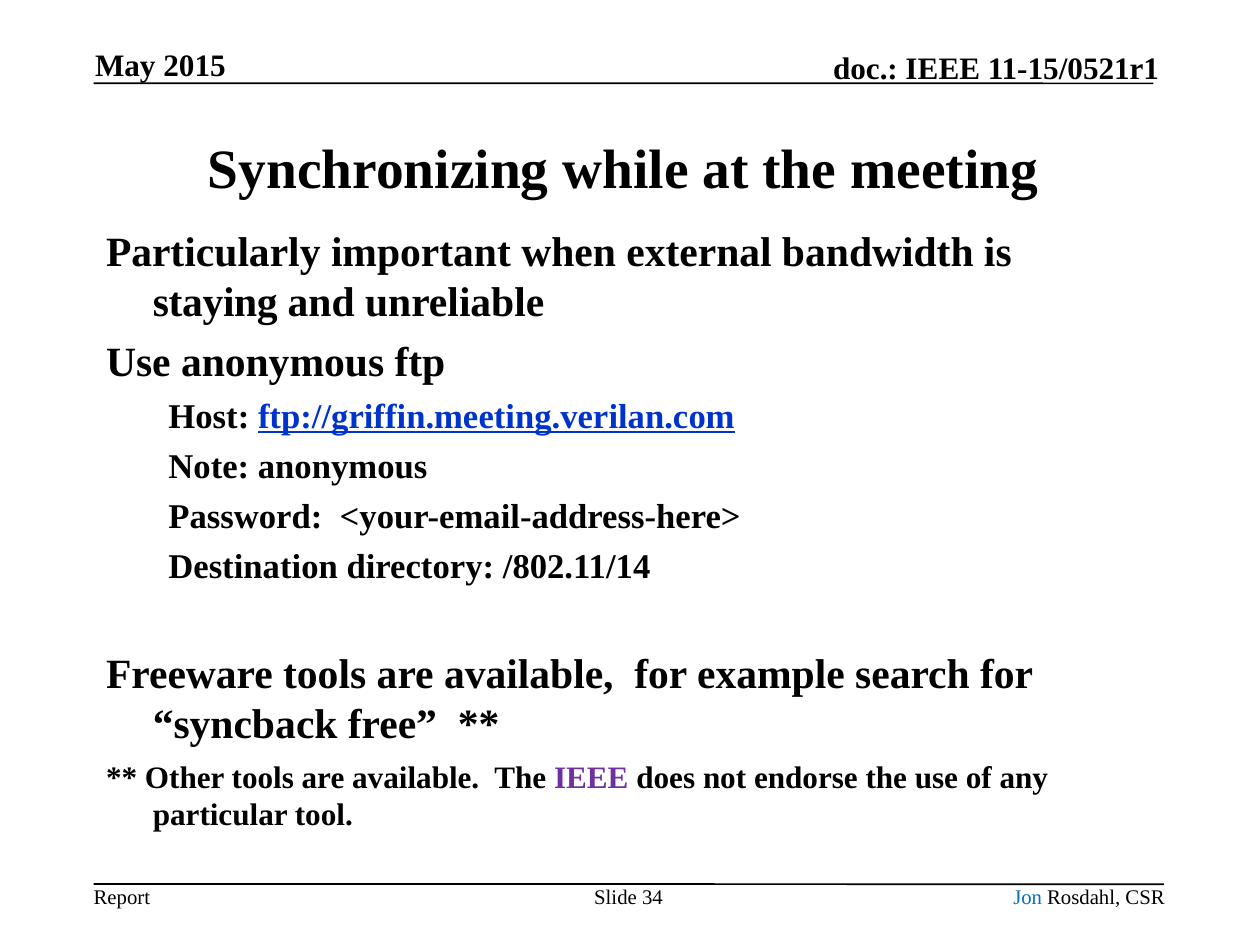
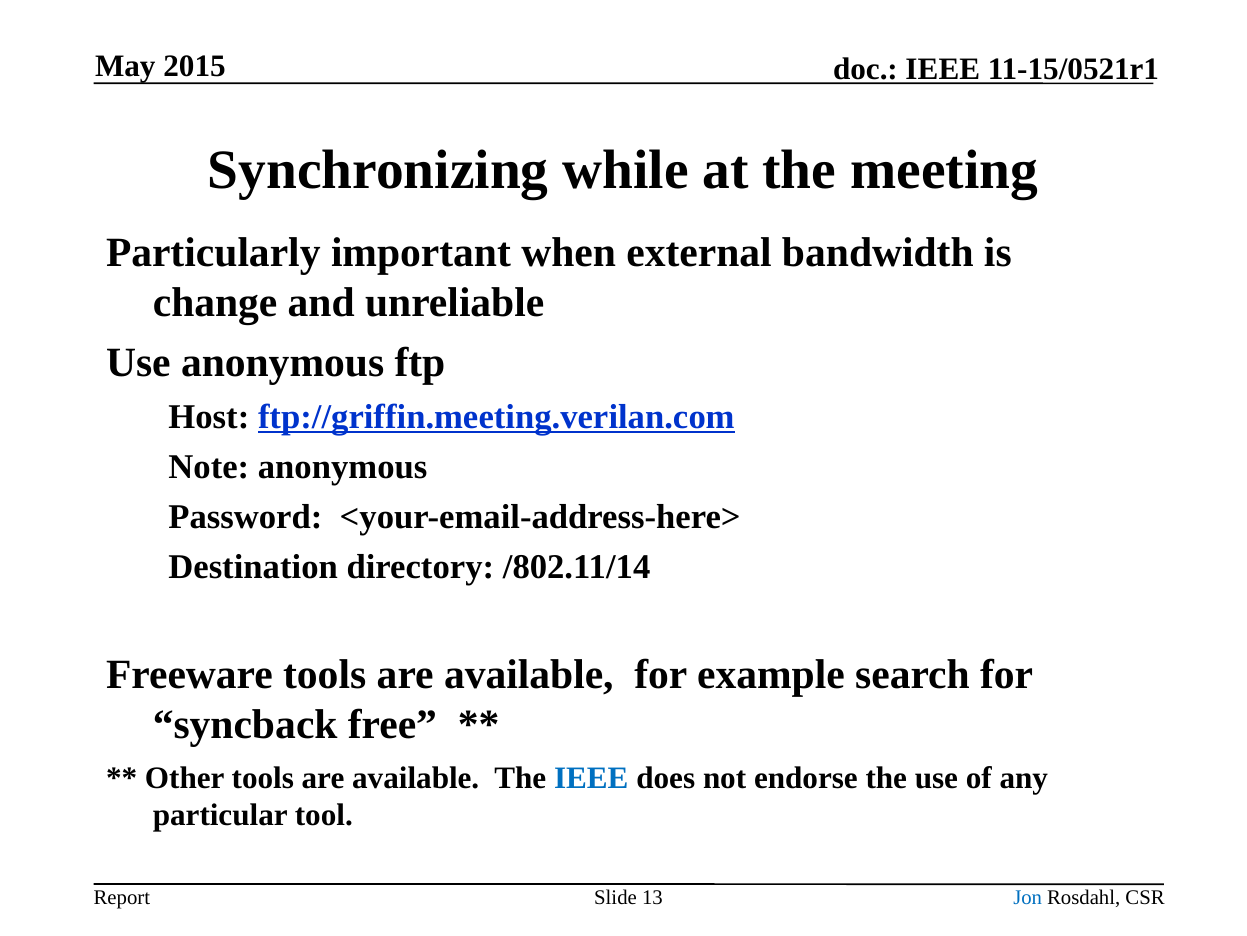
staying: staying -> change
IEEE at (591, 777) colour: purple -> blue
34: 34 -> 13
